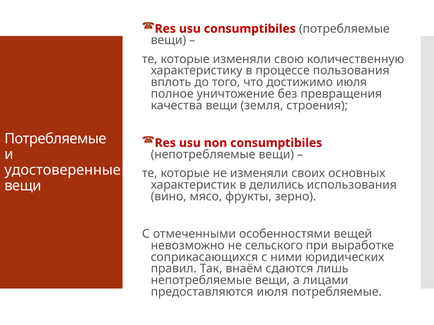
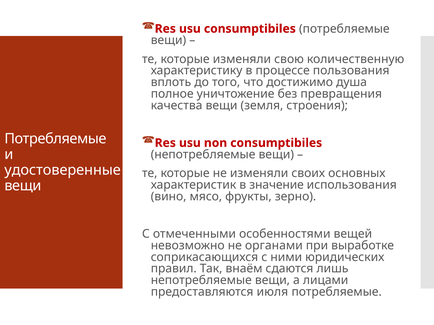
достижимо июля: июля -> душа
делились: делились -> значение
сельского: сельского -> органами
